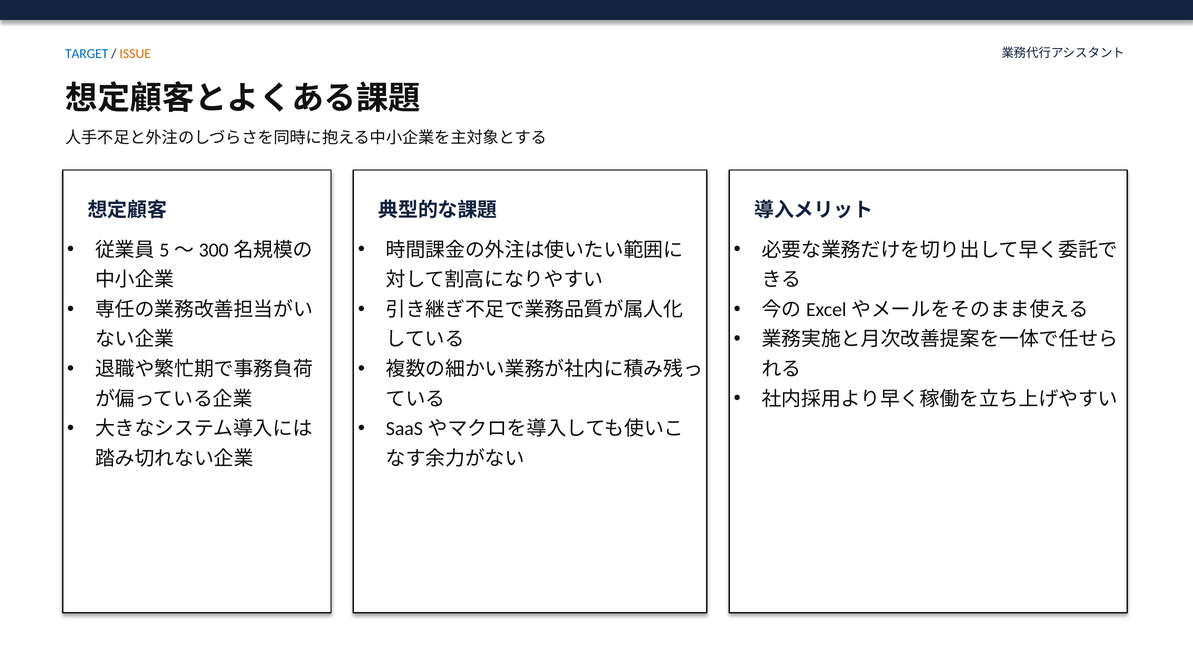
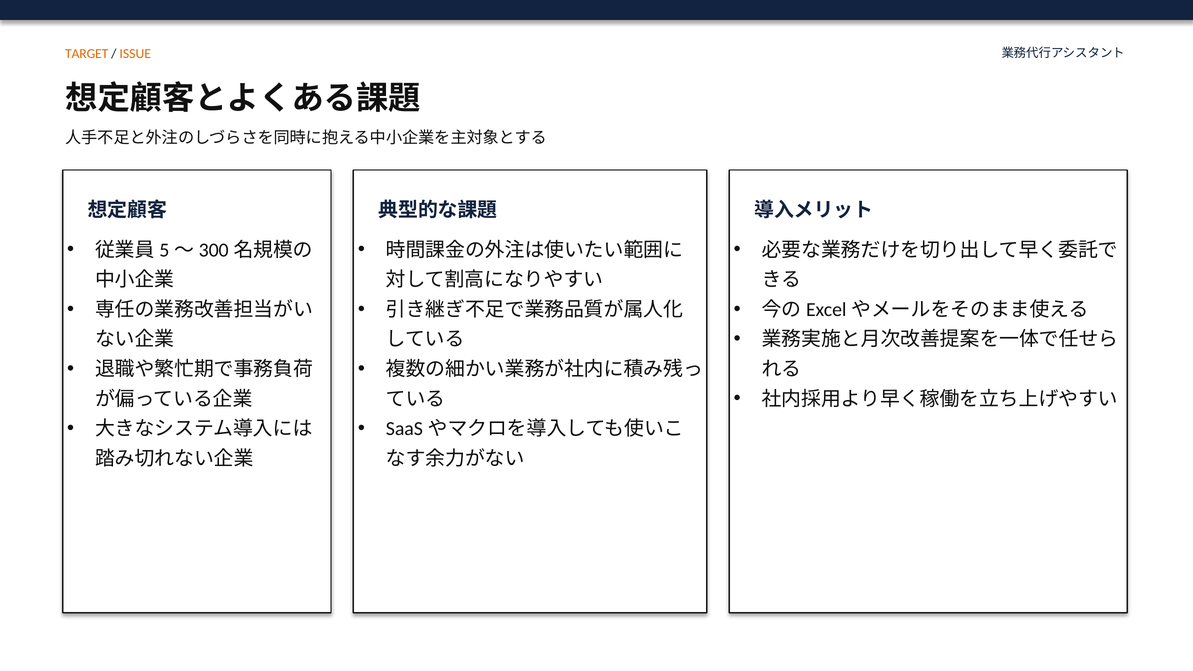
TARGET colour: blue -> orange
